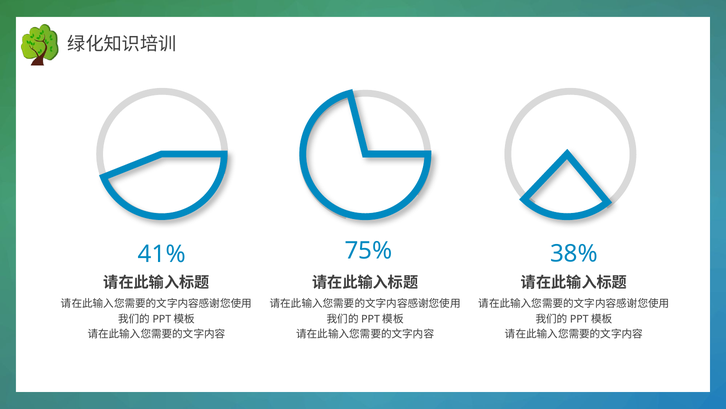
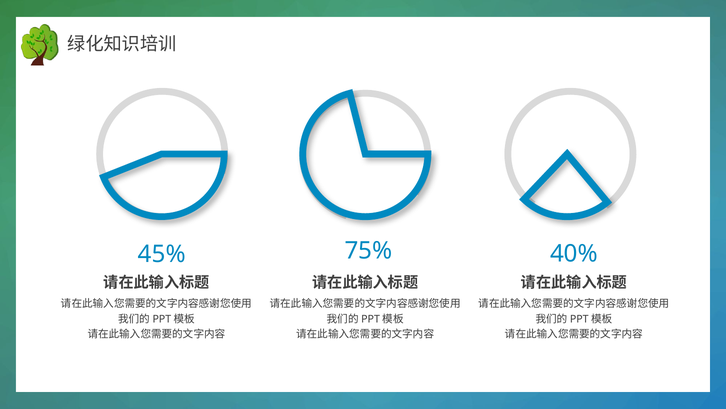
41%: 41% -> 45%
38%: 38% -> 40%
